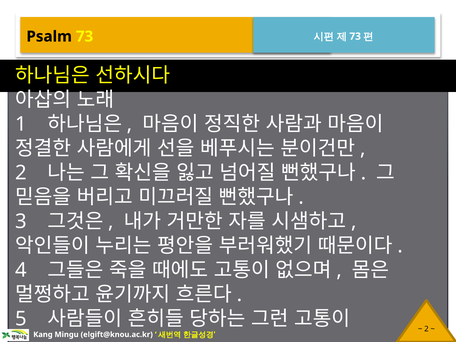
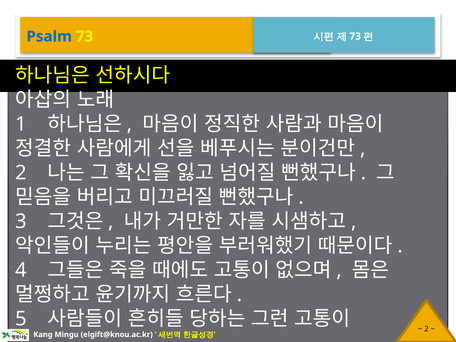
Psalm colour: black -> blue
